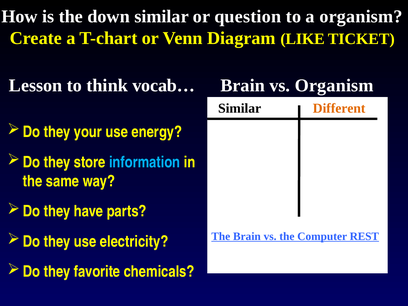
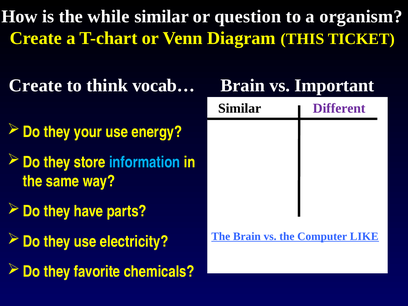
down: down -> while
LIKE: LIKE -> THIS
Lesson at (36, 85): Lesson -> Create
vs Organism: Organism -> Important
Different colour: orange -> purple
REST: REST -> LIKE
